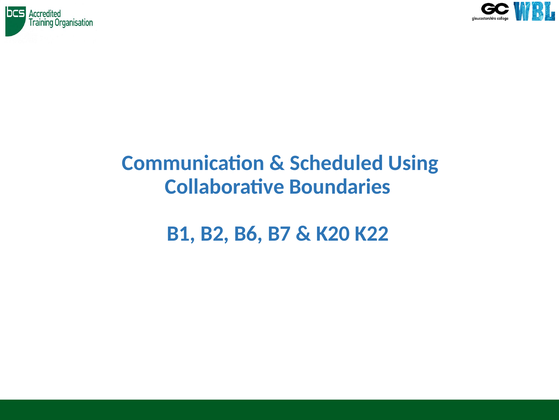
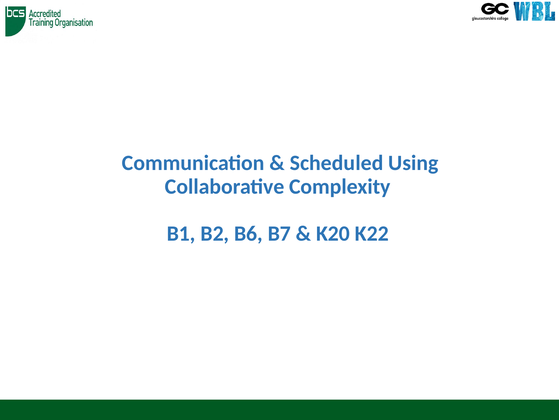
Boundaries: Boundaries -> Complexity
